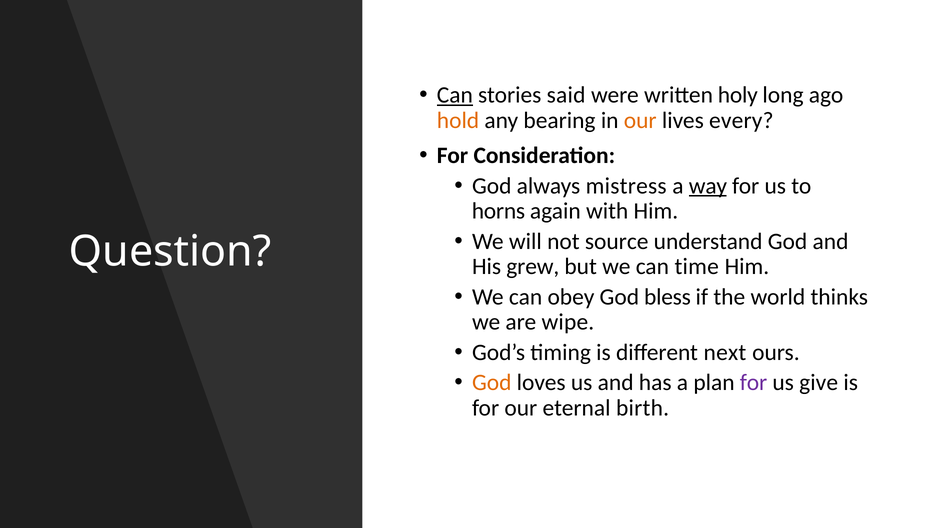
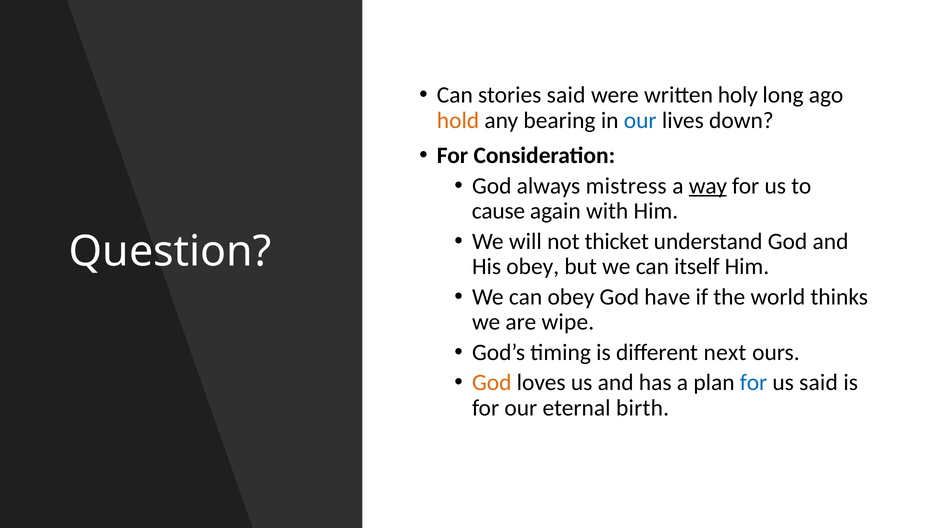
Can at (455, 95) underline: present -> none
our at (640, 120) colour: orange -> blue
every: every -> down
horns: horns -> cause
source: source -> thicket
His grew: grew -> obey
time: time -> itself
bless: bless -> have
for at (754, 382) colour: purple -> blue
us give: give -> said
